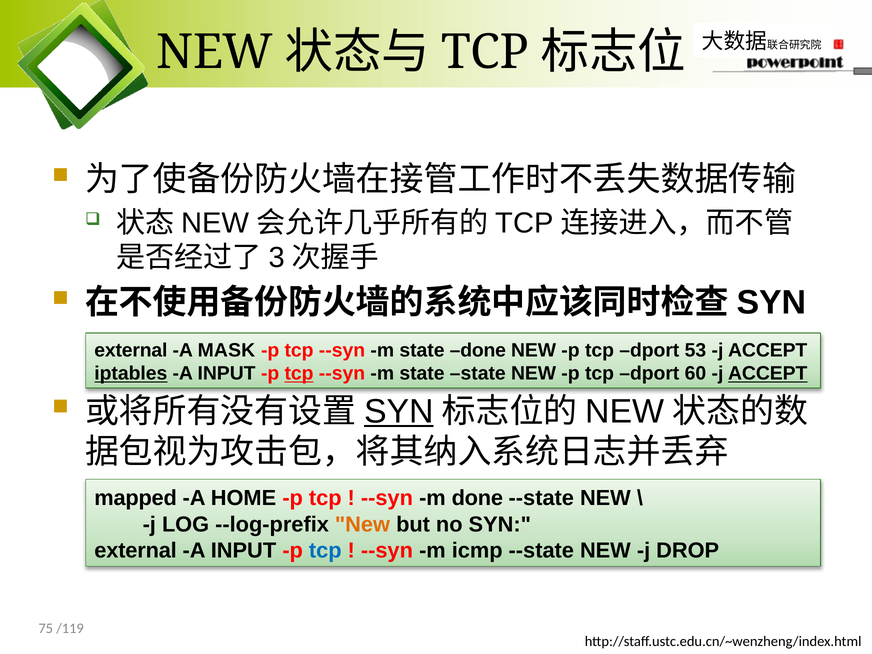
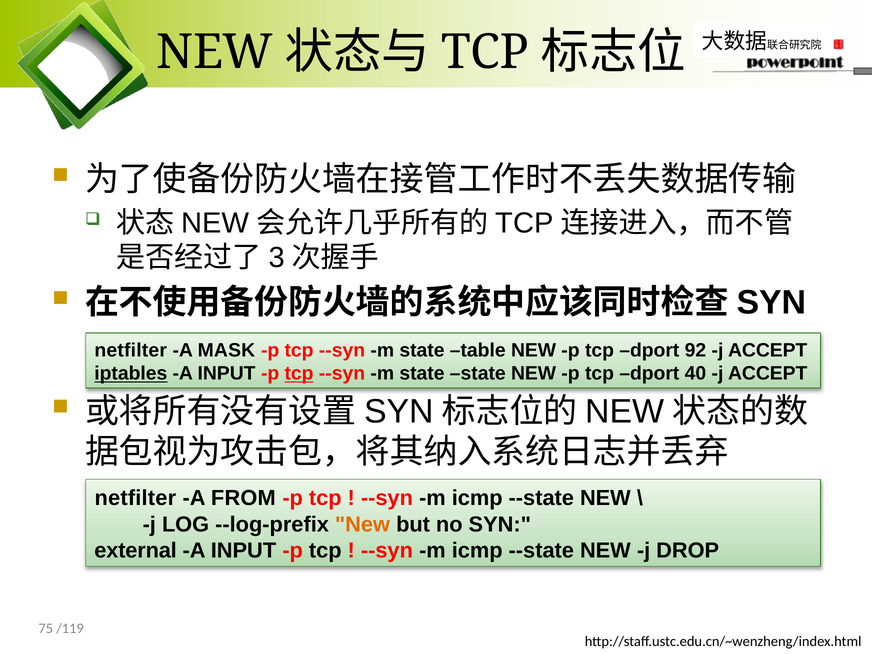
external at (131, 350): external -> netfilter
state done: done -> table
53: 53 -> 92
60: 60 -> 40
ACCEPT at (768, 374) underline: present -> none
SYN at (399, 411) underline: present -> none
mapped at (136, 498): mapped -> netfilter
HOME: HOME -> FROM
done at (477, 498): done -> icmp
tcp at (325, 550) colour: blue -> black
